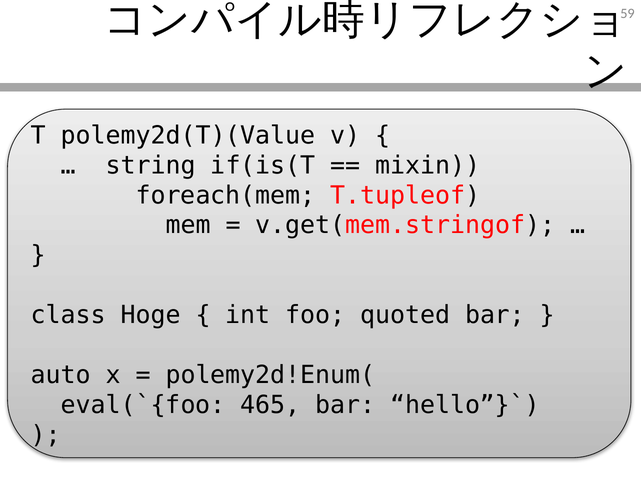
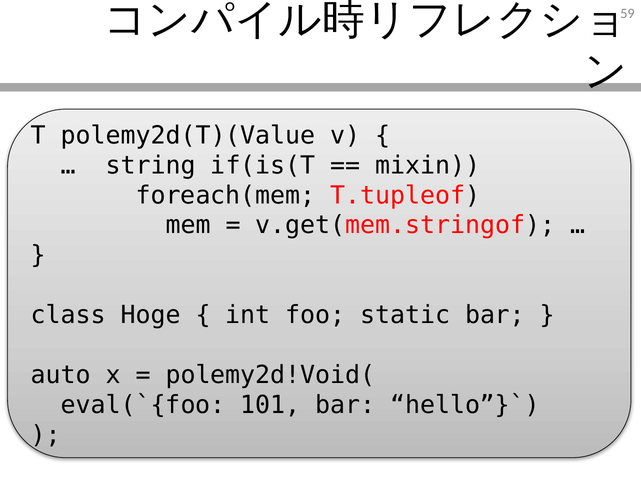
quoted: quoted -> static
polemy2d!Enum(: polemy2d!Enum( -> polemy2d!Void(
465: 465 -> 101
